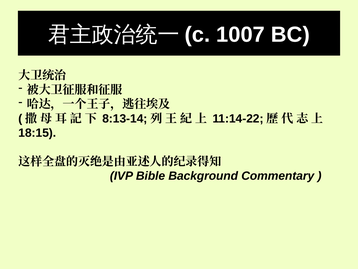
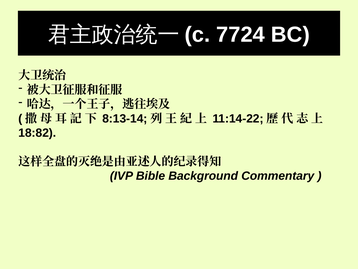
1007: 1007 -> 7724
18:15: 18:15 -> 18:82
